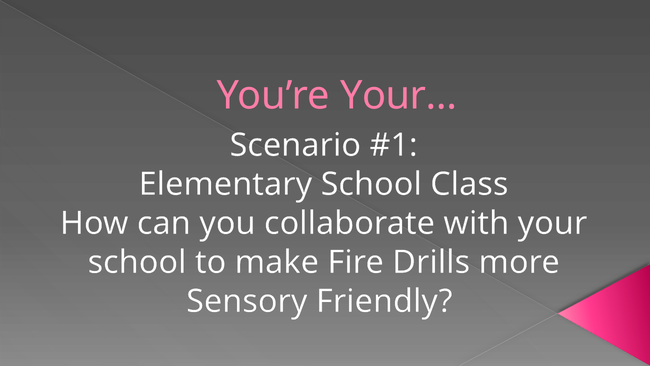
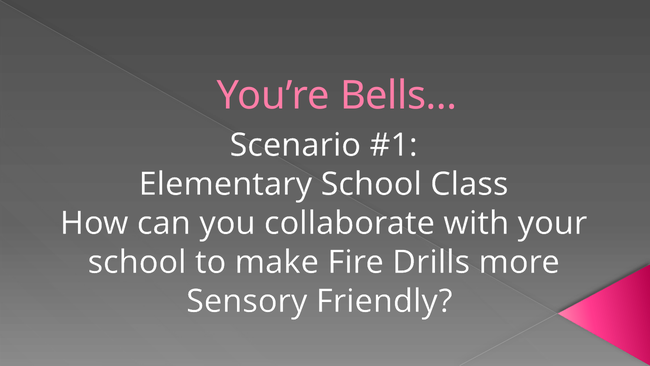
Your…: Your… -> Bells…
